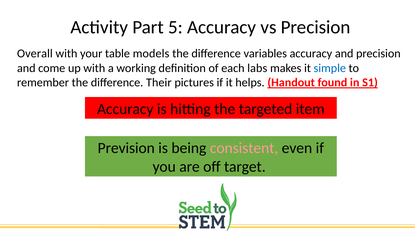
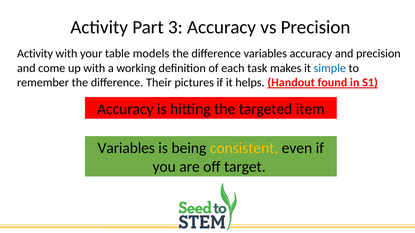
5: 5 -> 3
Overall at (35, 54): Overall -> Activity
labs: labs -> task
Prevision at (126, 148): Prevision -> Variables
consistent colour: pink -> yellow
